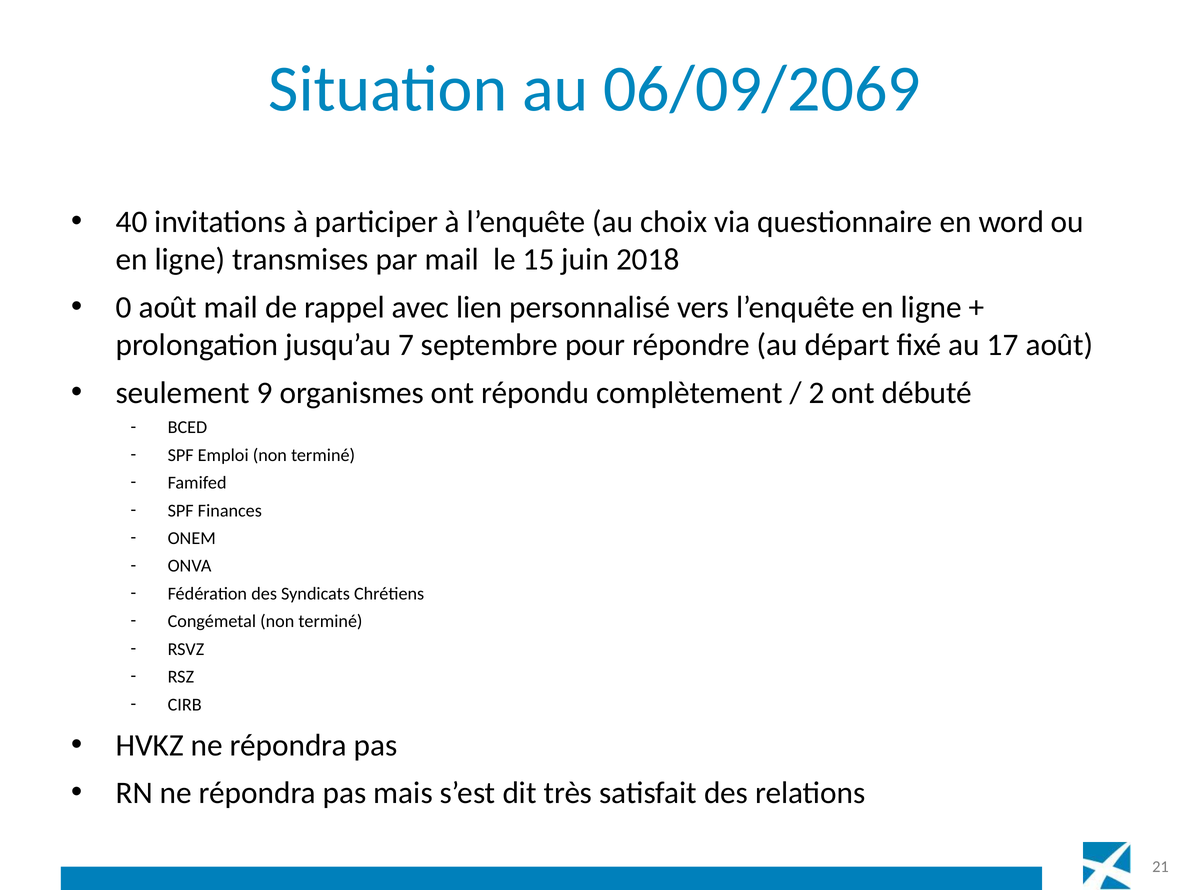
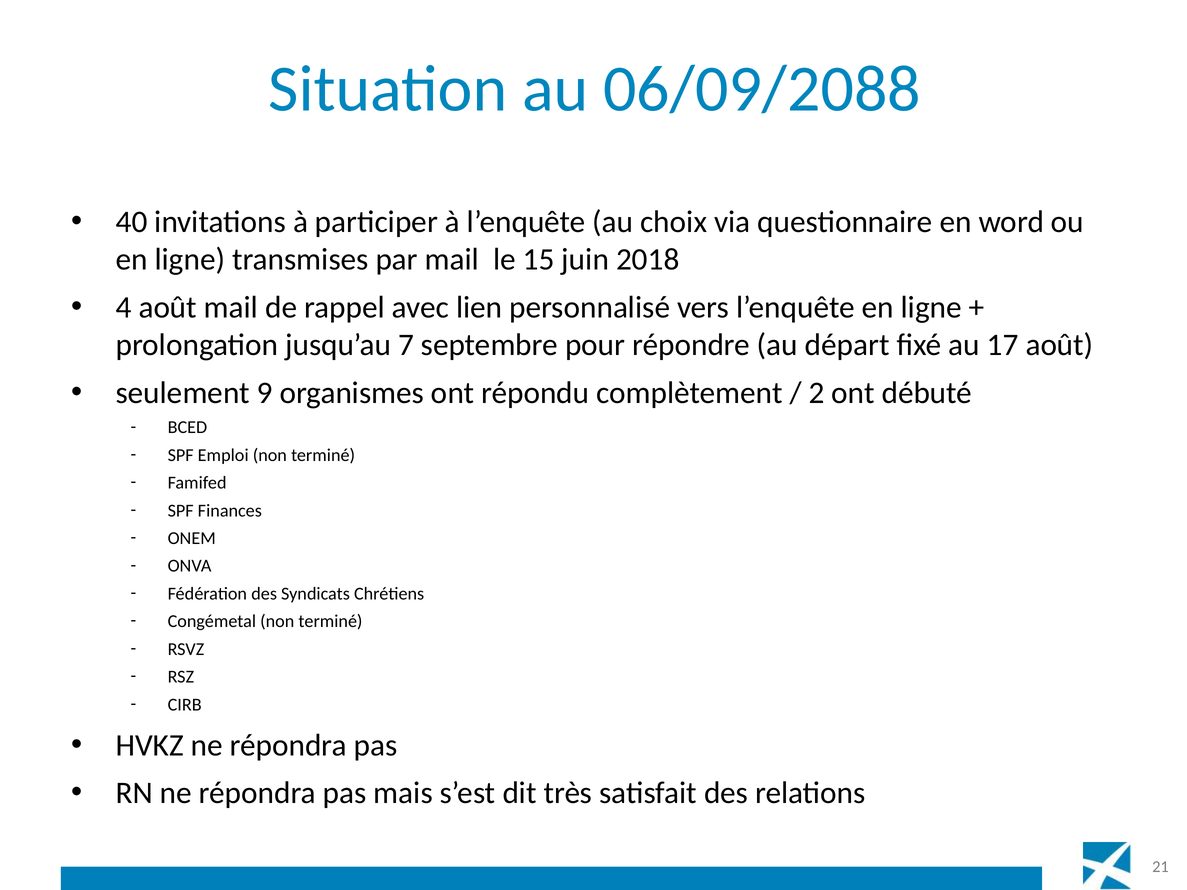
06/09/2069: 06/09/2069 -> 06/09/2088
0: 0 -> 4
